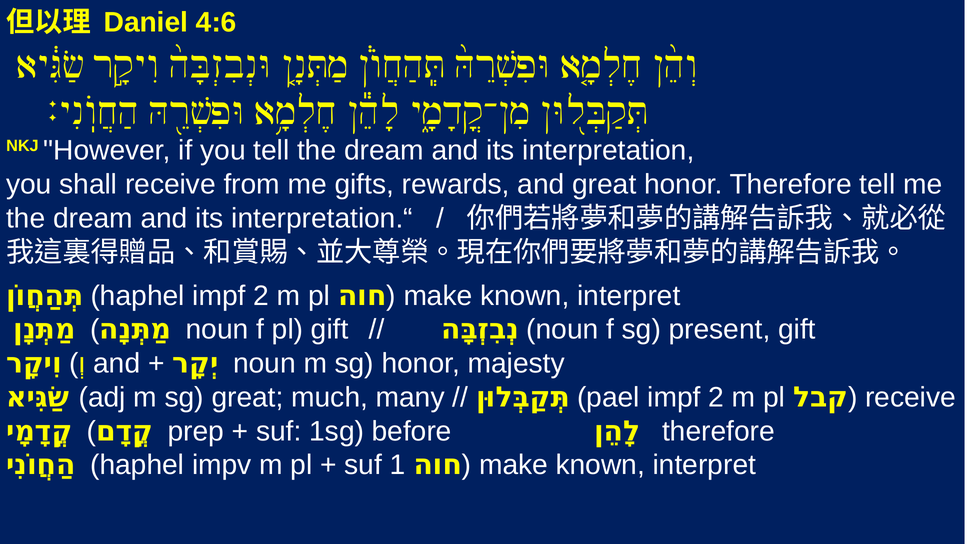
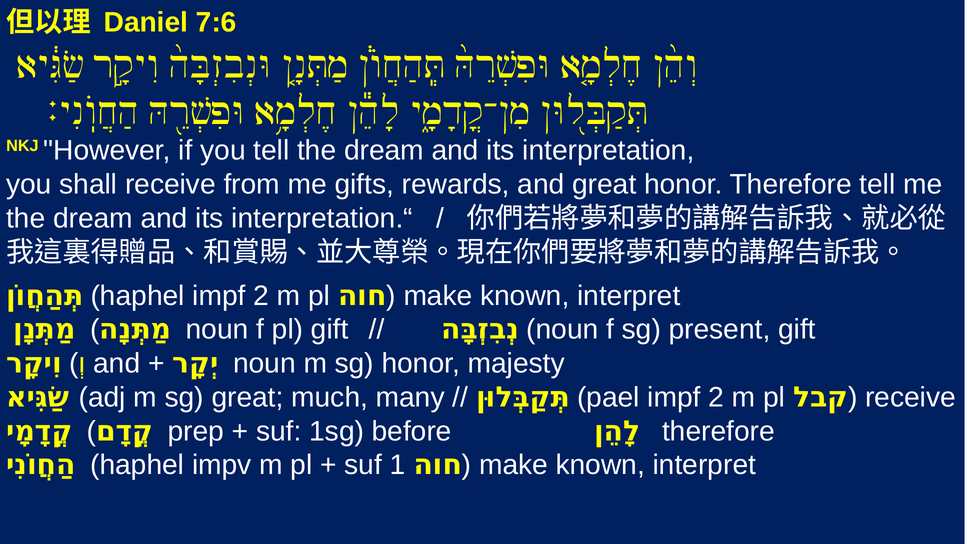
4:6: 4:6 -> 7:6
